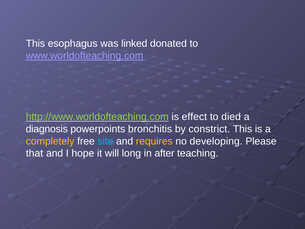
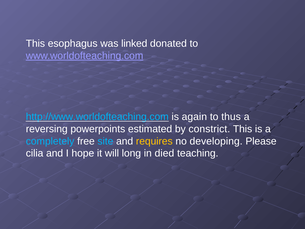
http://www.worldofteaching.com colour: light green -> light blue
effect: effect -> again
died: died -> thus
diagnosis: diagnosis -> reversing
bronchitis: bronchitis -> estimated
completely colour: yellow -> light blue
that: that -> cilia
after: after -> died
